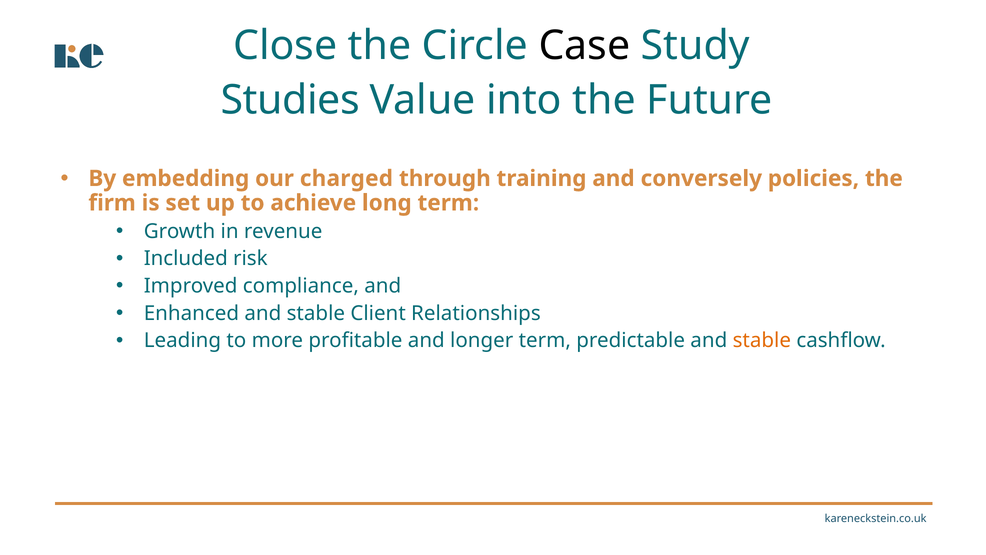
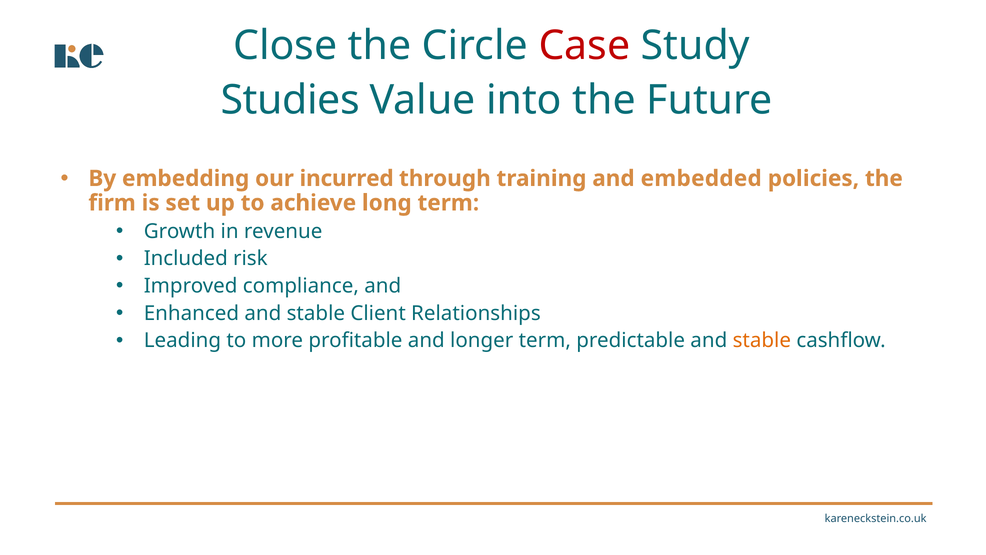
Case colour: black -> red
charged: charged -> incurred
conversely: conversely -> embedded
